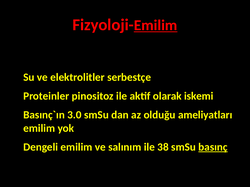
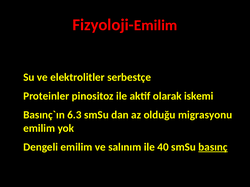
Emilim at (156, 25) underline: present -> none
3.0: 3.0 -> 6.3
ameliyatları: ameliyatları -> migrasyonu
38: 38 -> 40
